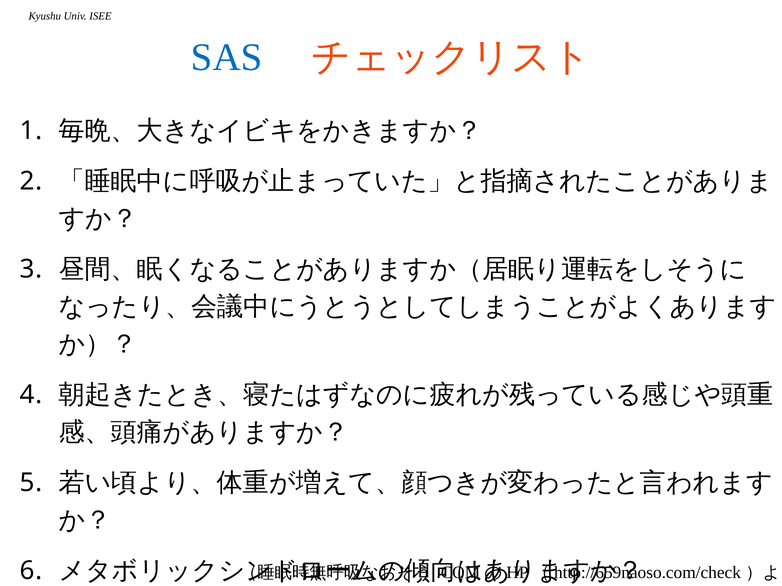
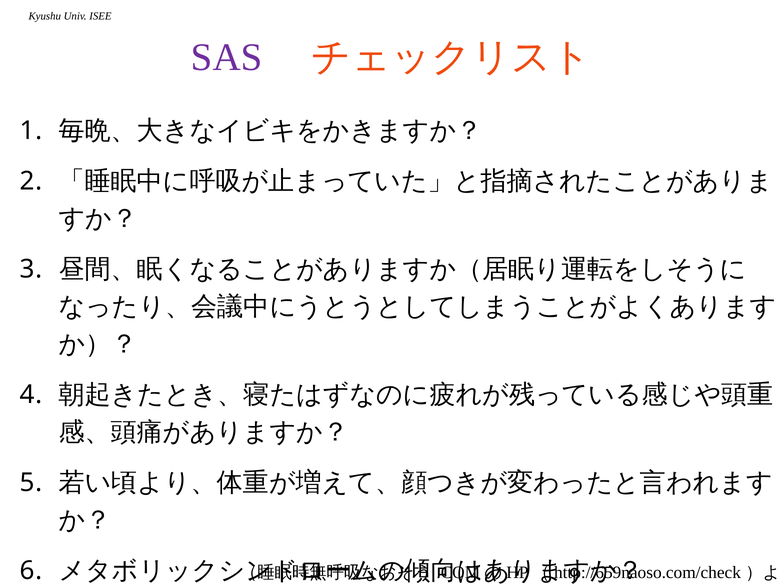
SAS colour: blue -> purple
